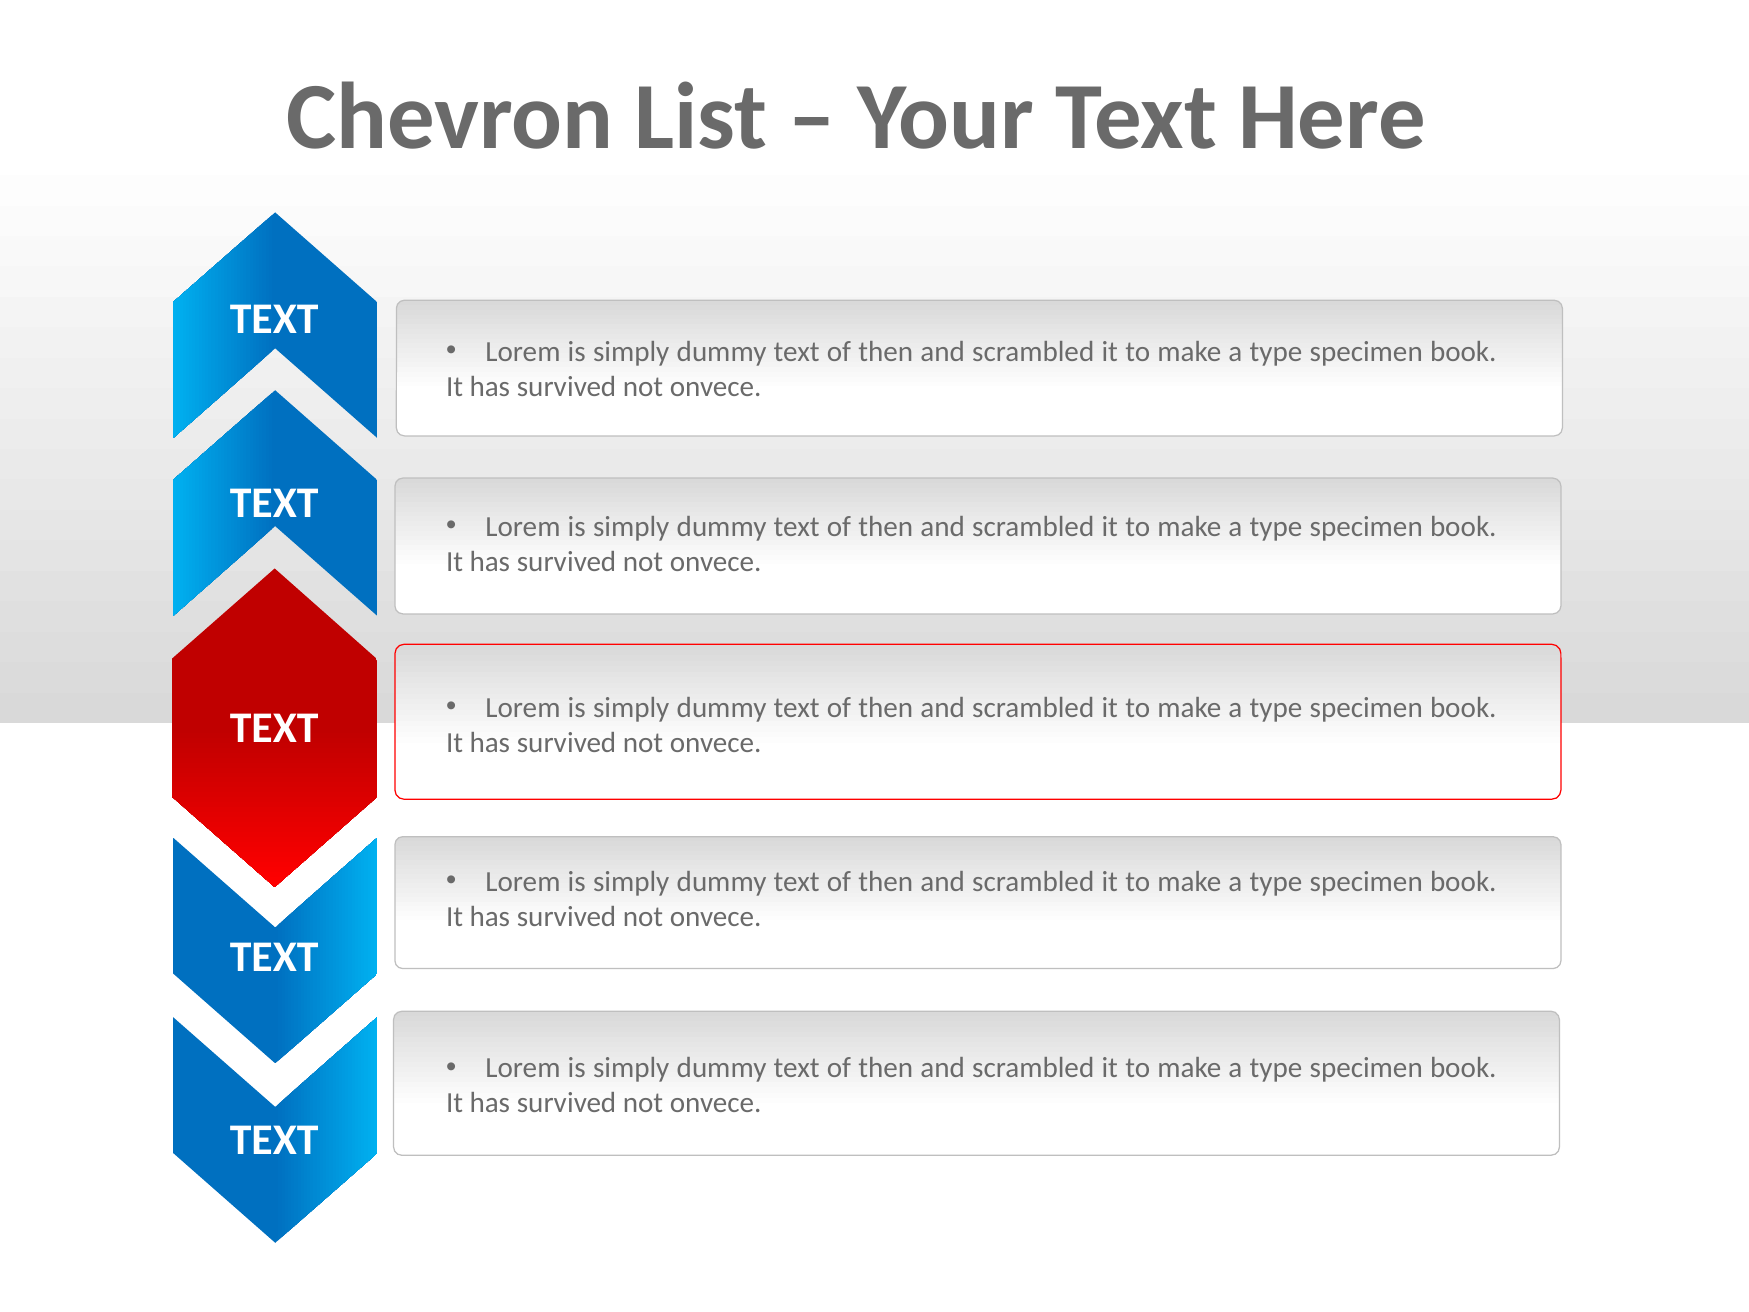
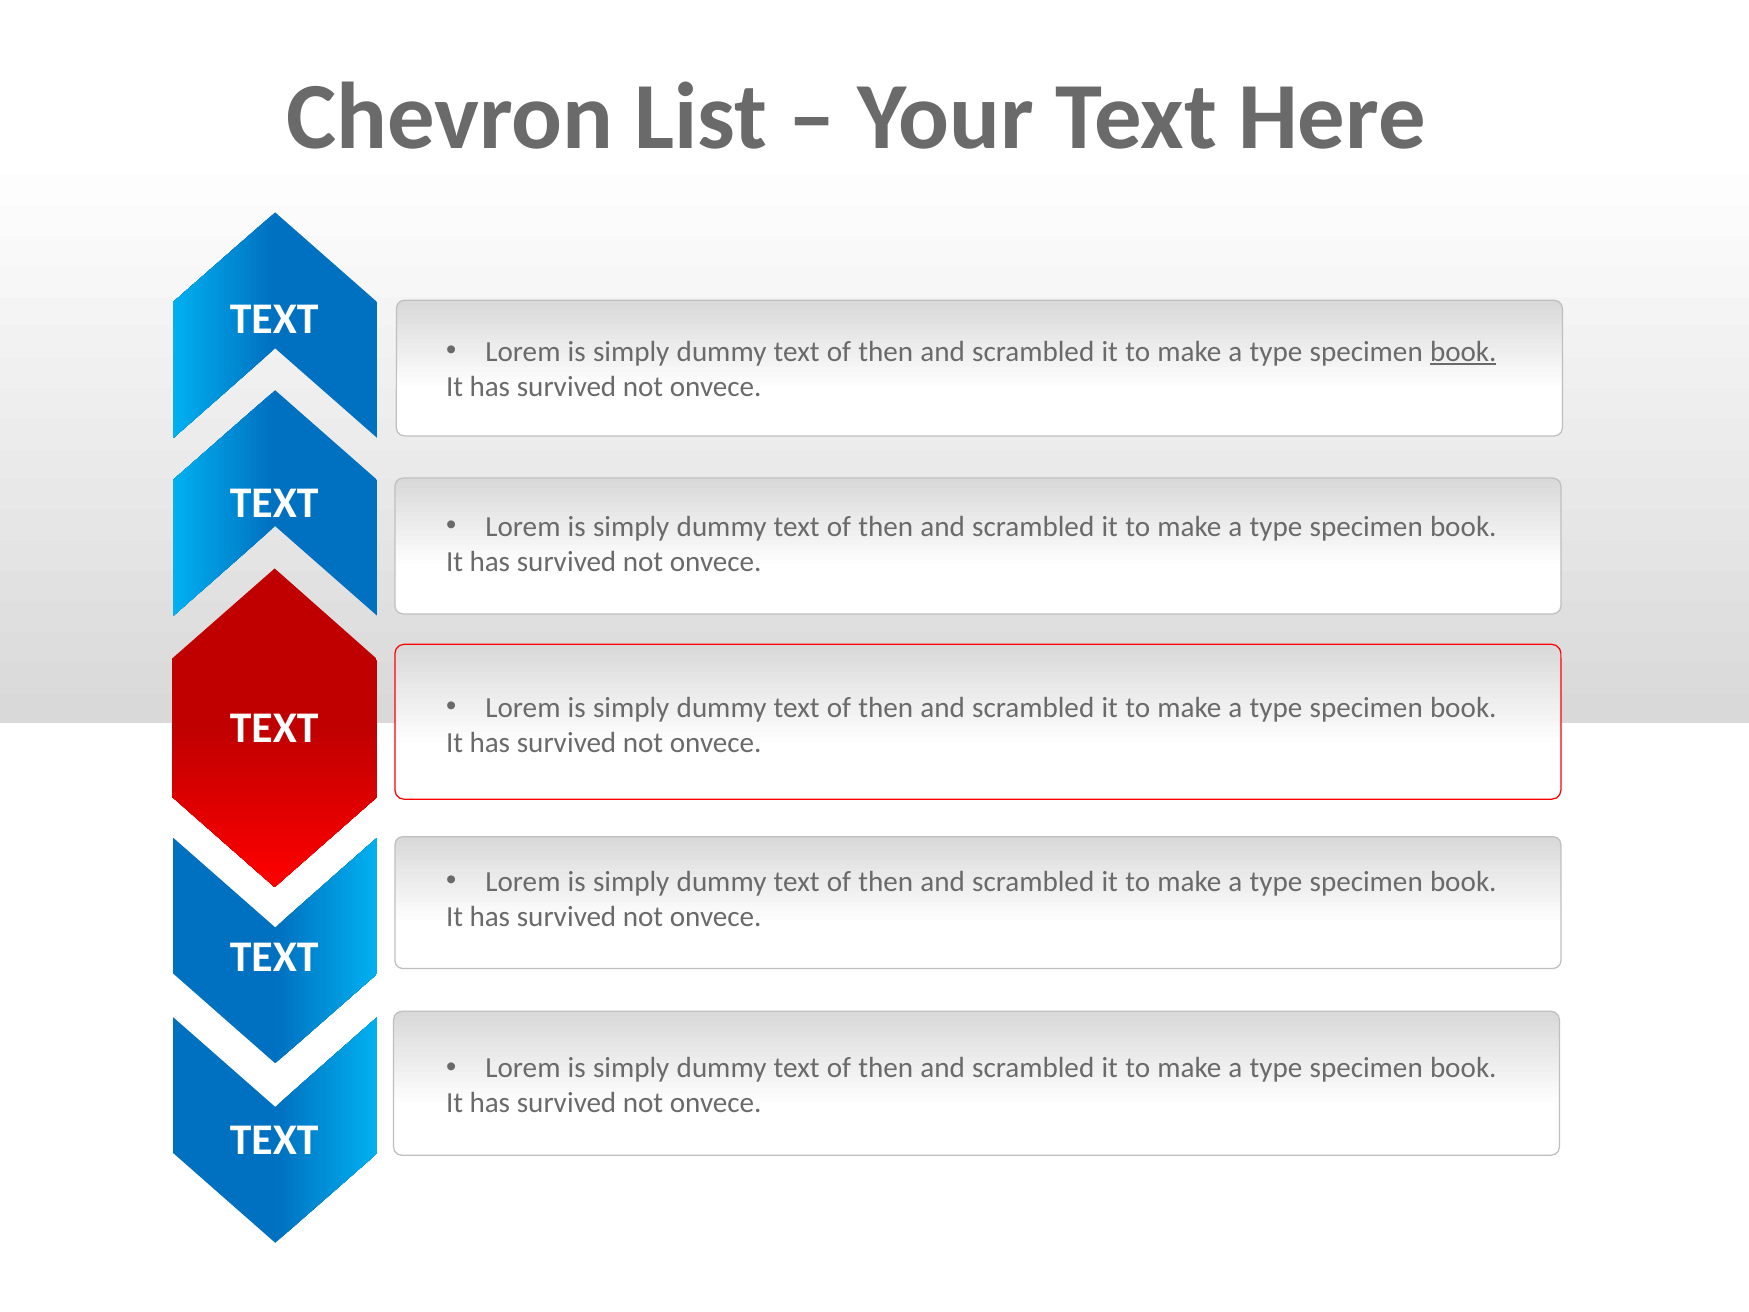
book at (1463, 352) underline: none -> present
